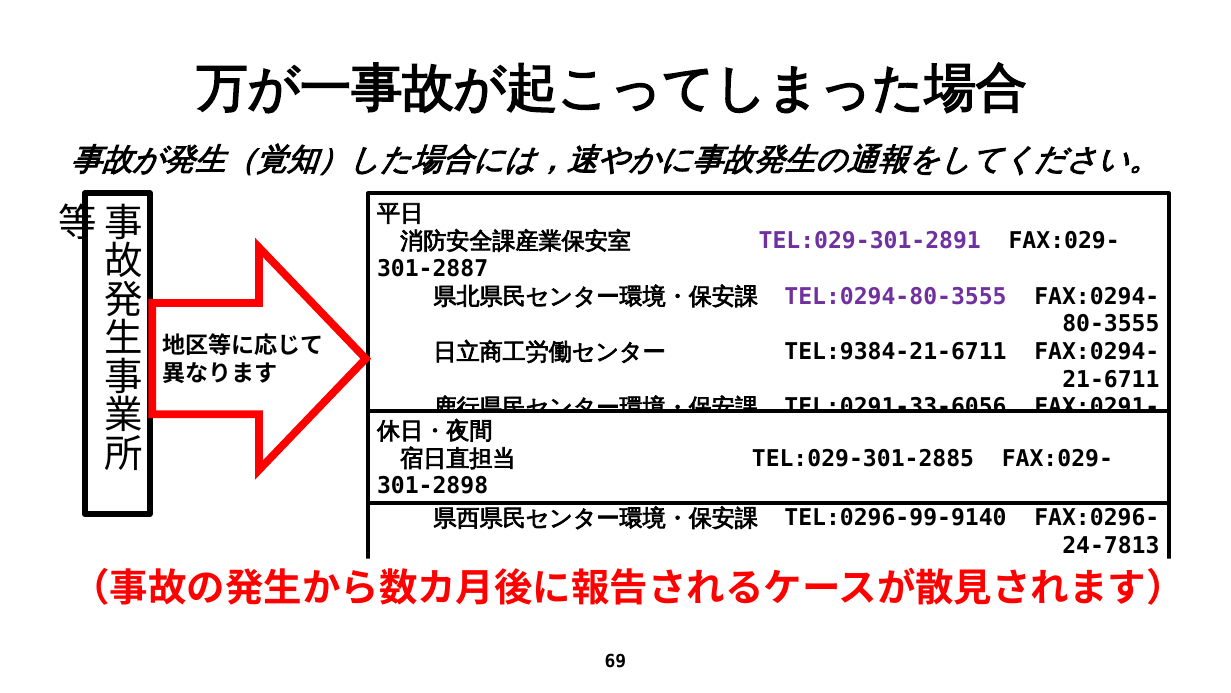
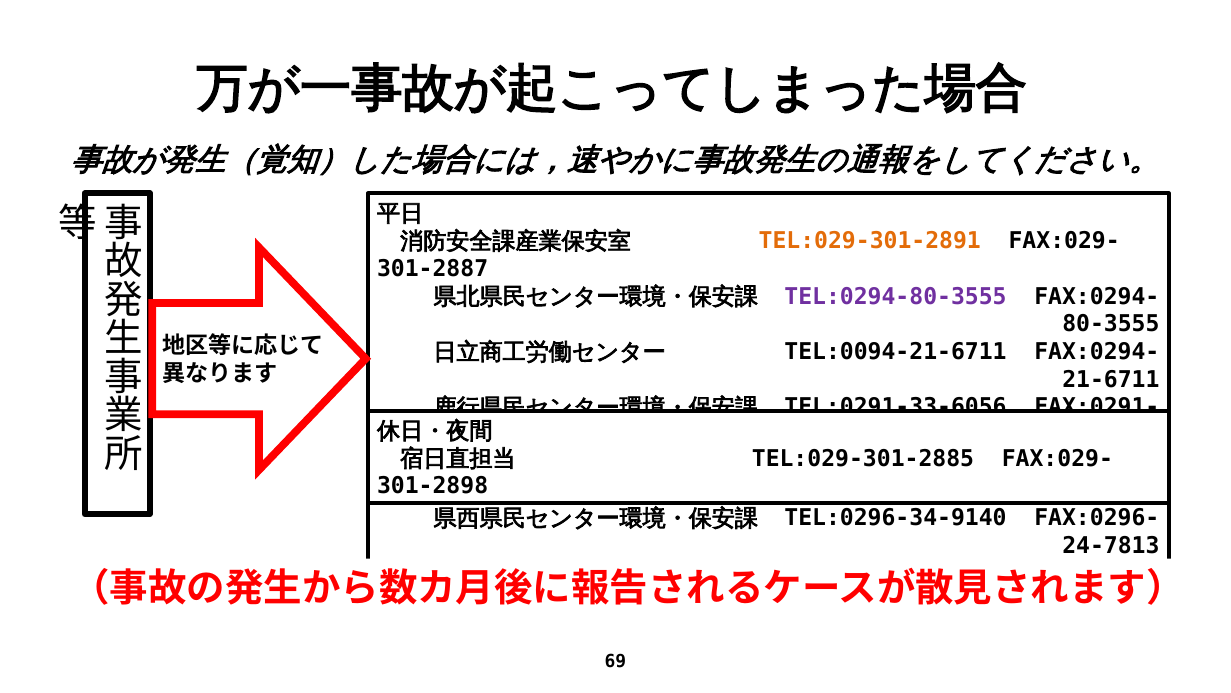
TEL:029-301-2891 colour: purple -> orange
TEL:9384-21-6711: TEL:9384-21-6711 -> TEL:0094-21-6711
TEL:0296-99-9140: TEL:0296-99-9140 -> TEL:0296-34-9140
